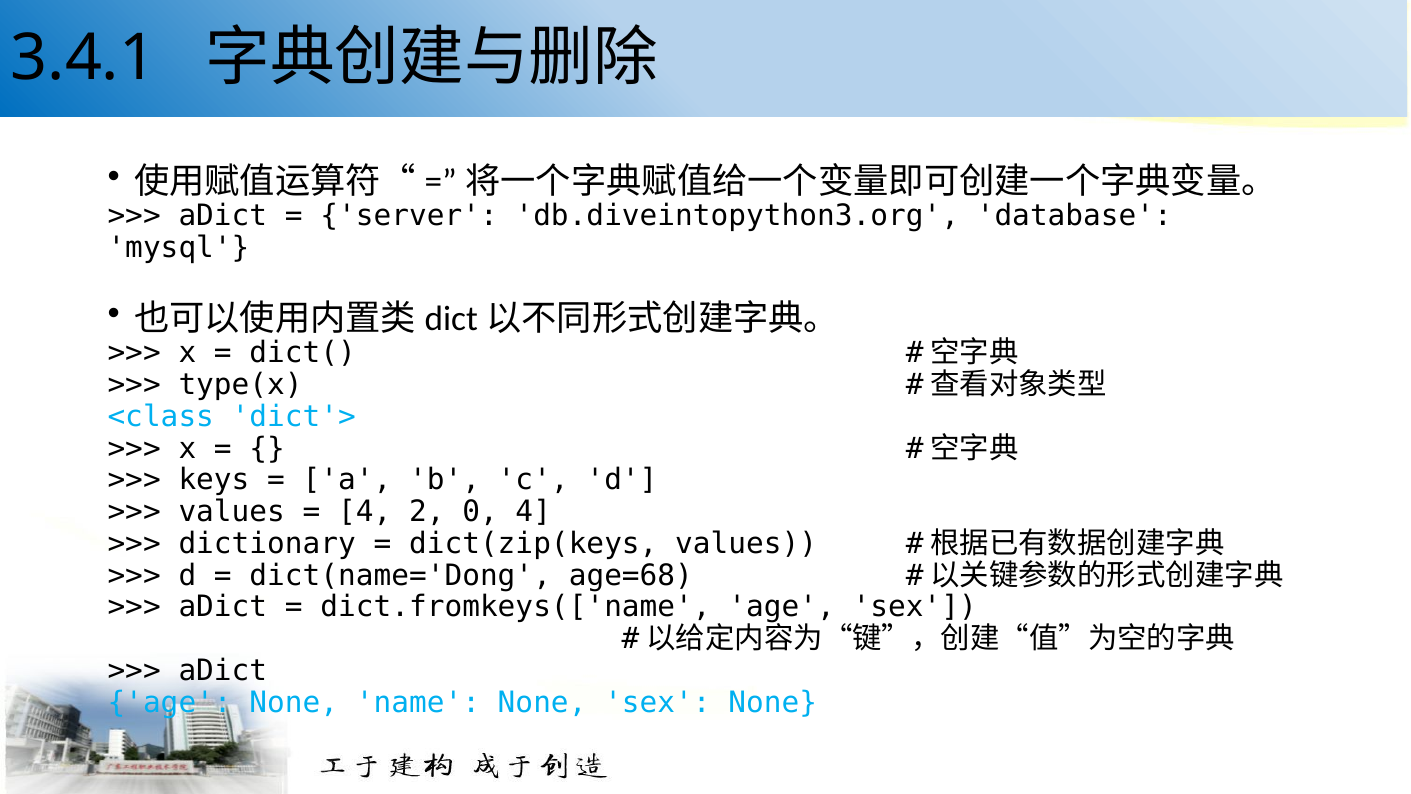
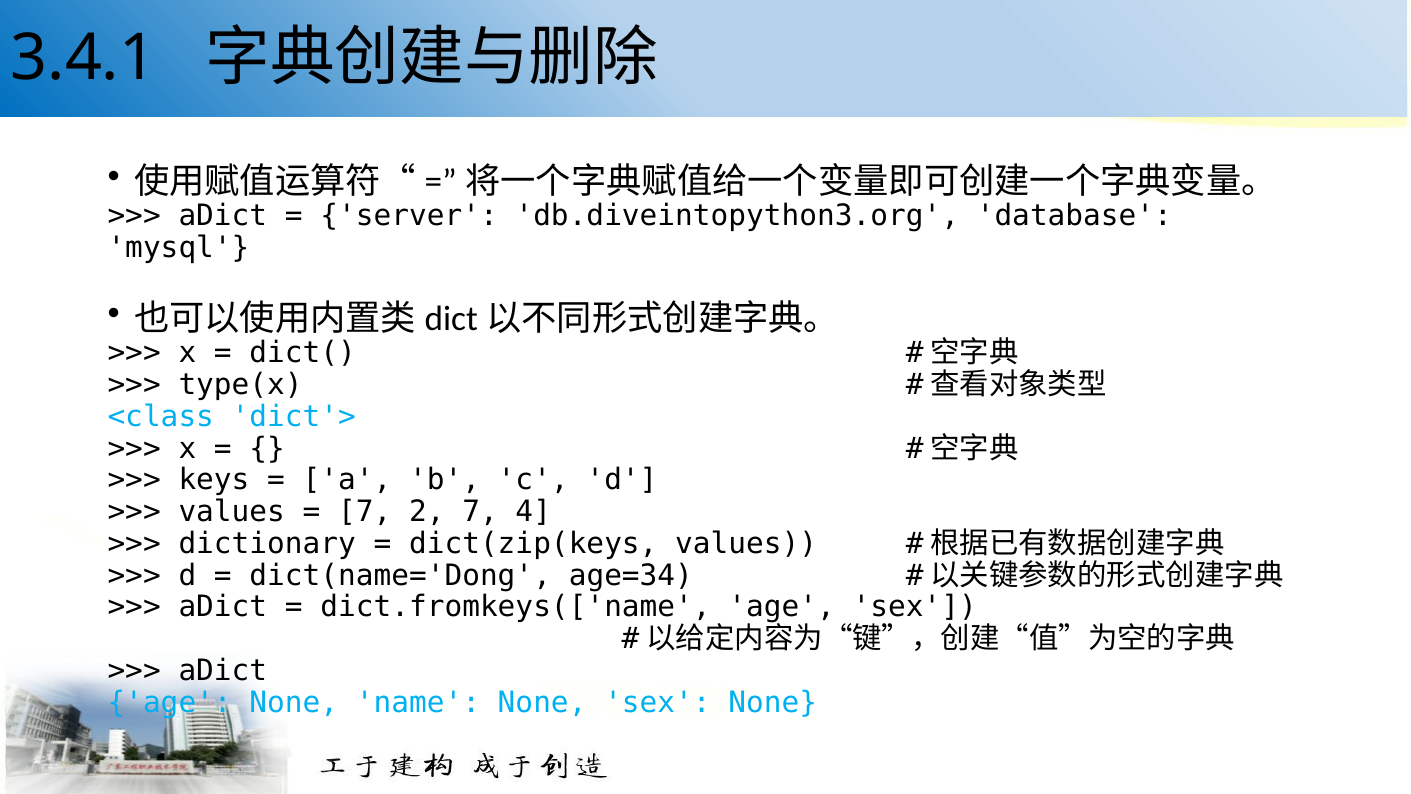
4 at (365, 512): 4 -> 7
2 0: 0 -> 7
age=68: age=68 -> age=34
